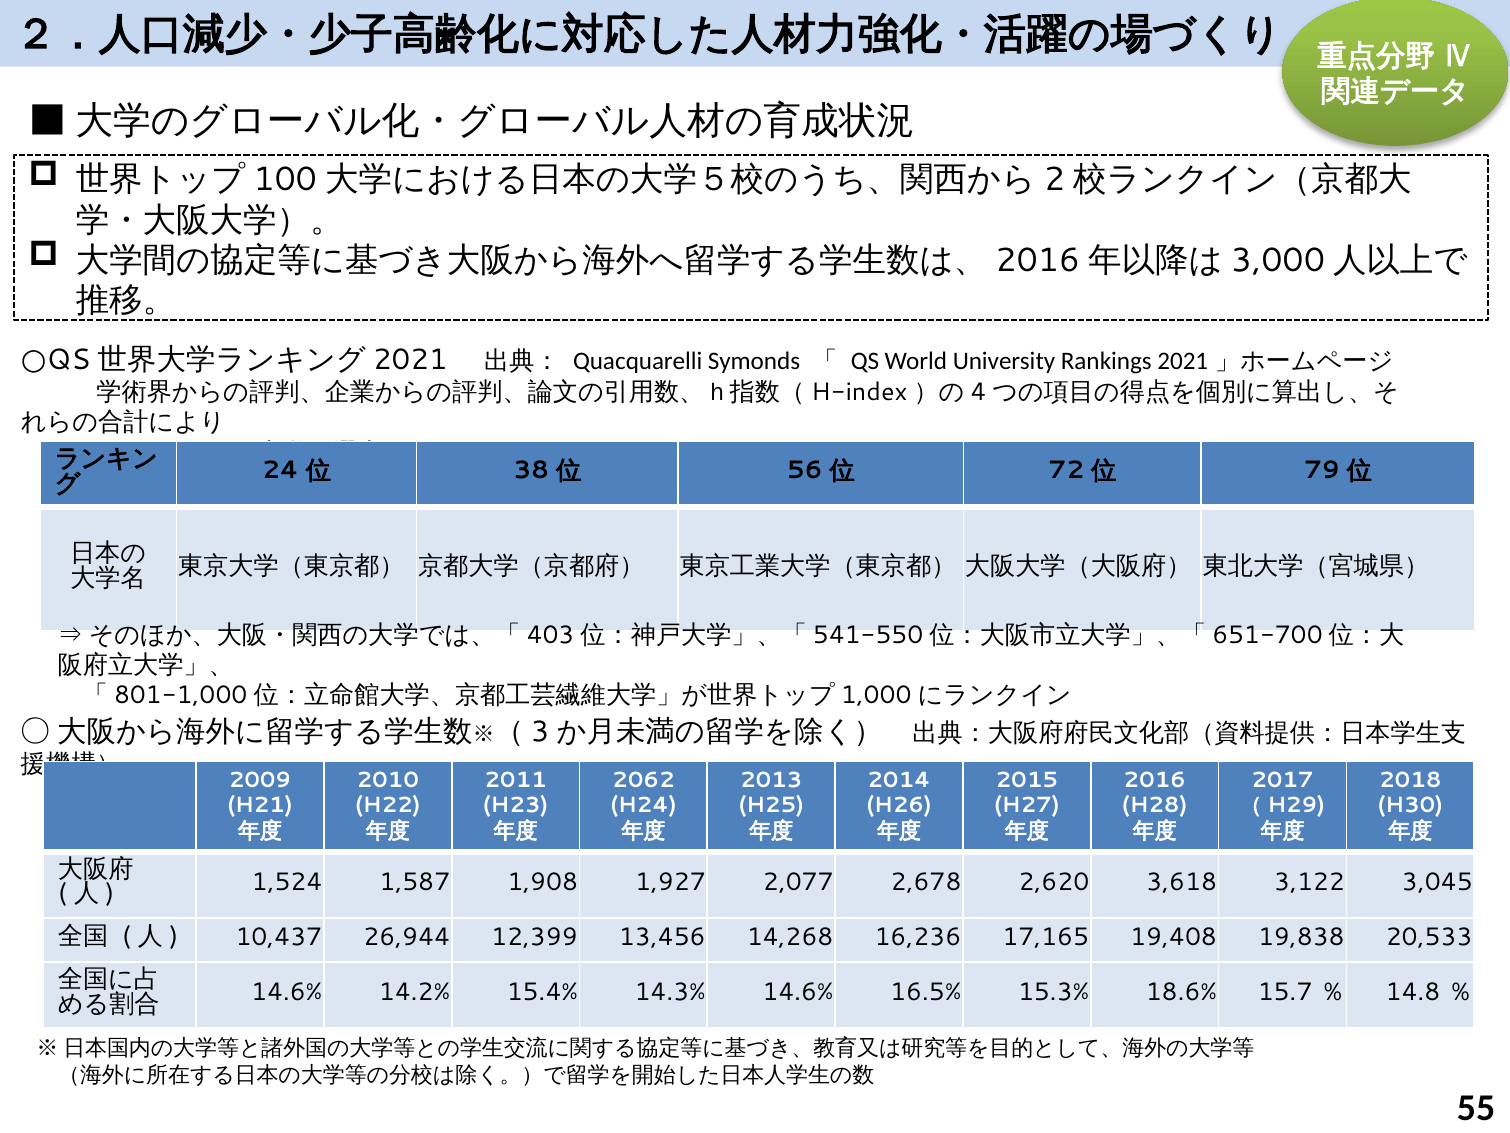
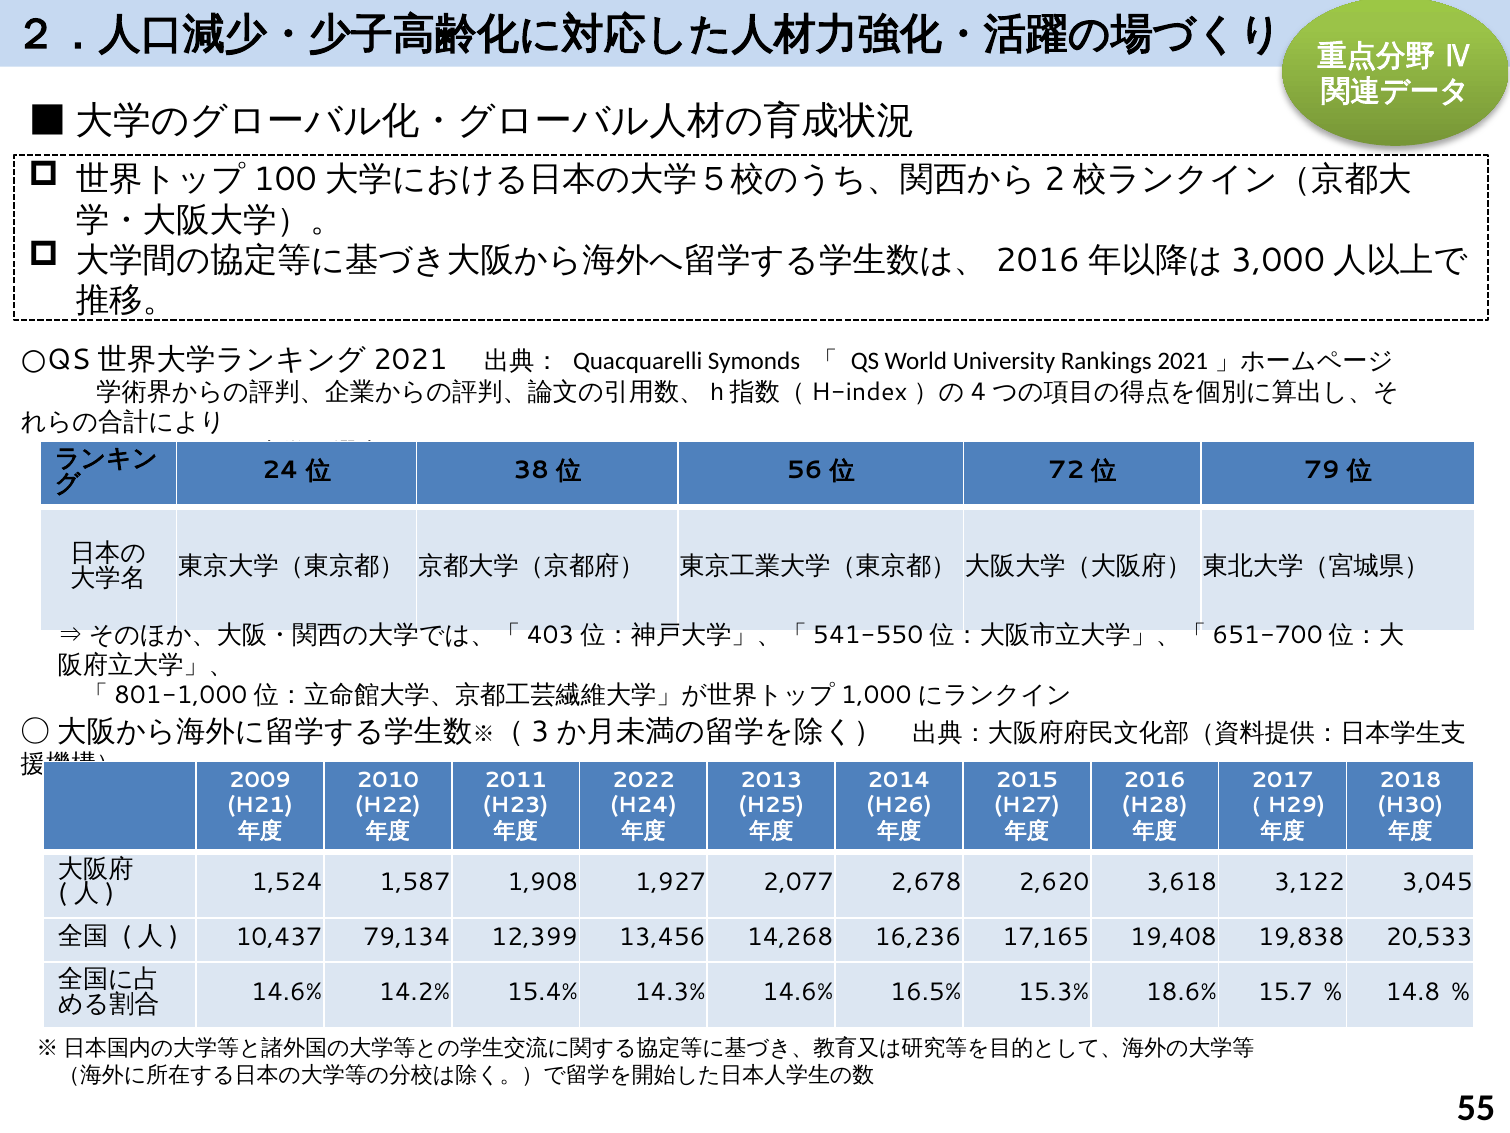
2062: 2062 -> 2022
26,944: 26,944 -> 79,134
